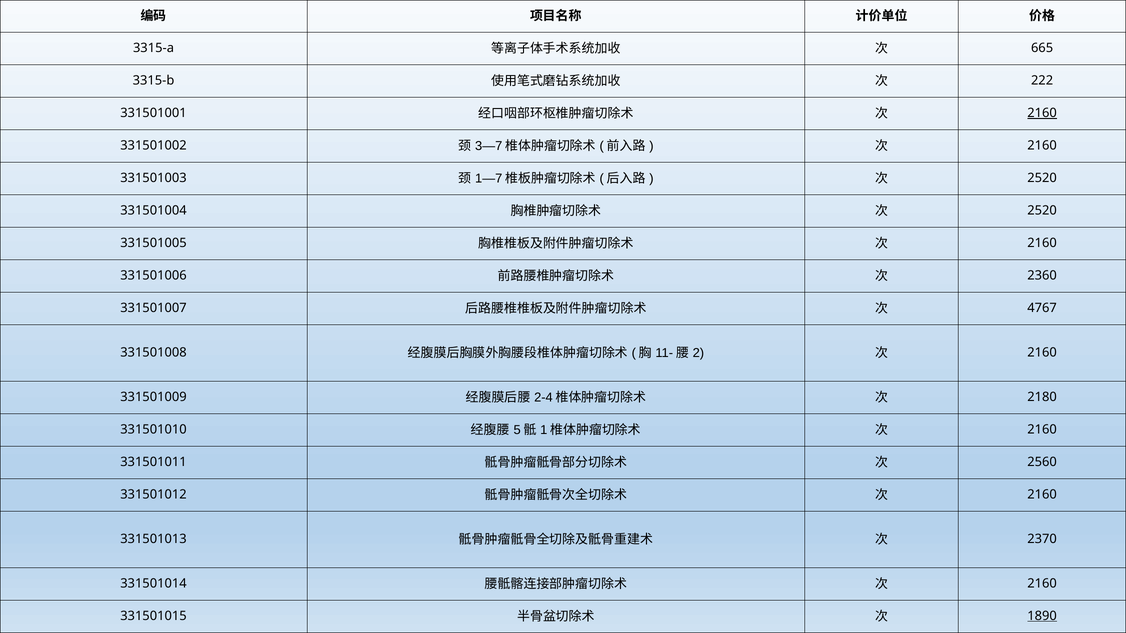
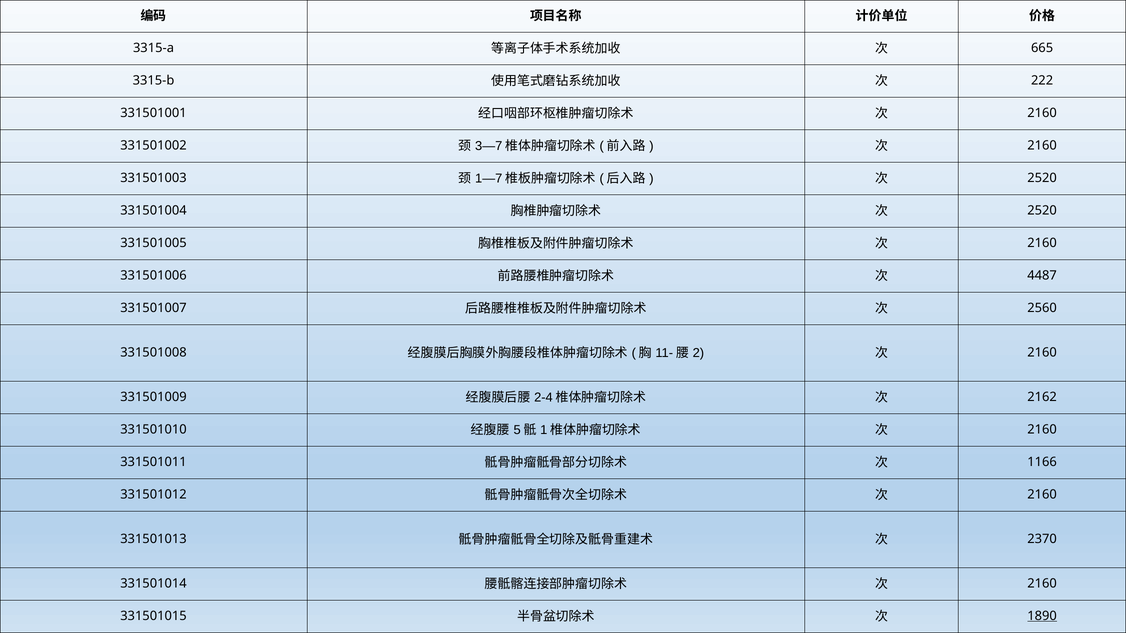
2160 at (1042, 113) underline: present -> none
2360: 2360 -> 4487
4767: 4767 -> 2560
2180: 2180 -> 2162
2560: 2560 -> 1166
